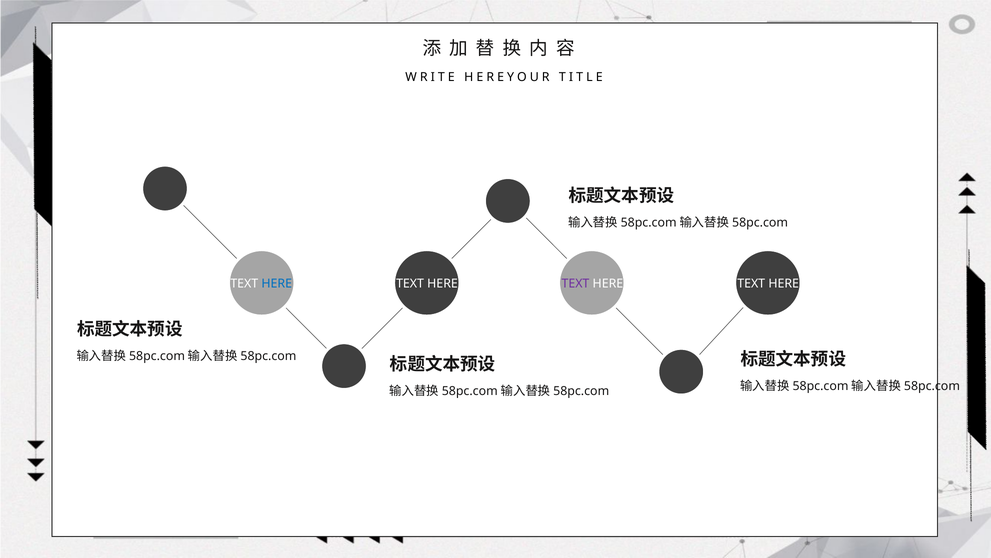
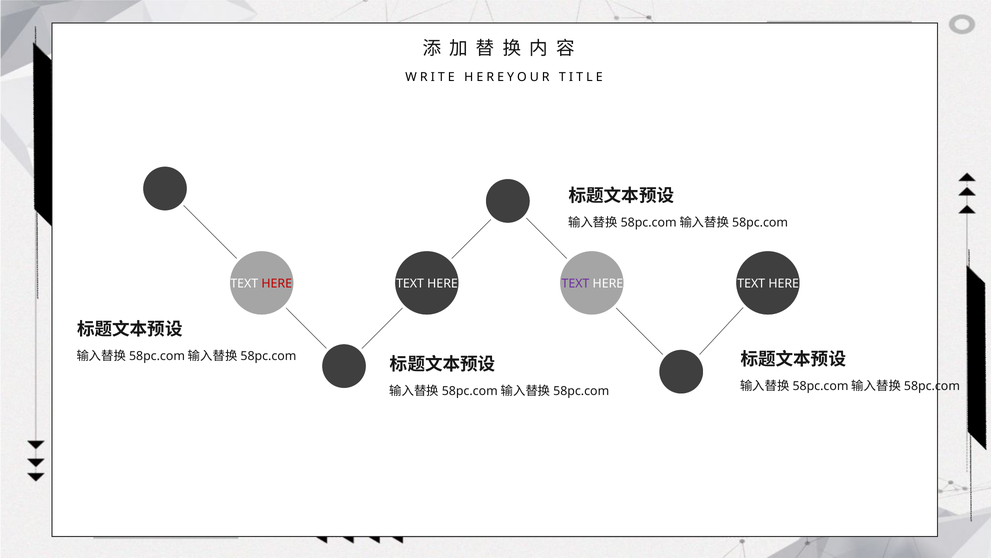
HERE at (277, 283) colour: blue -> red
